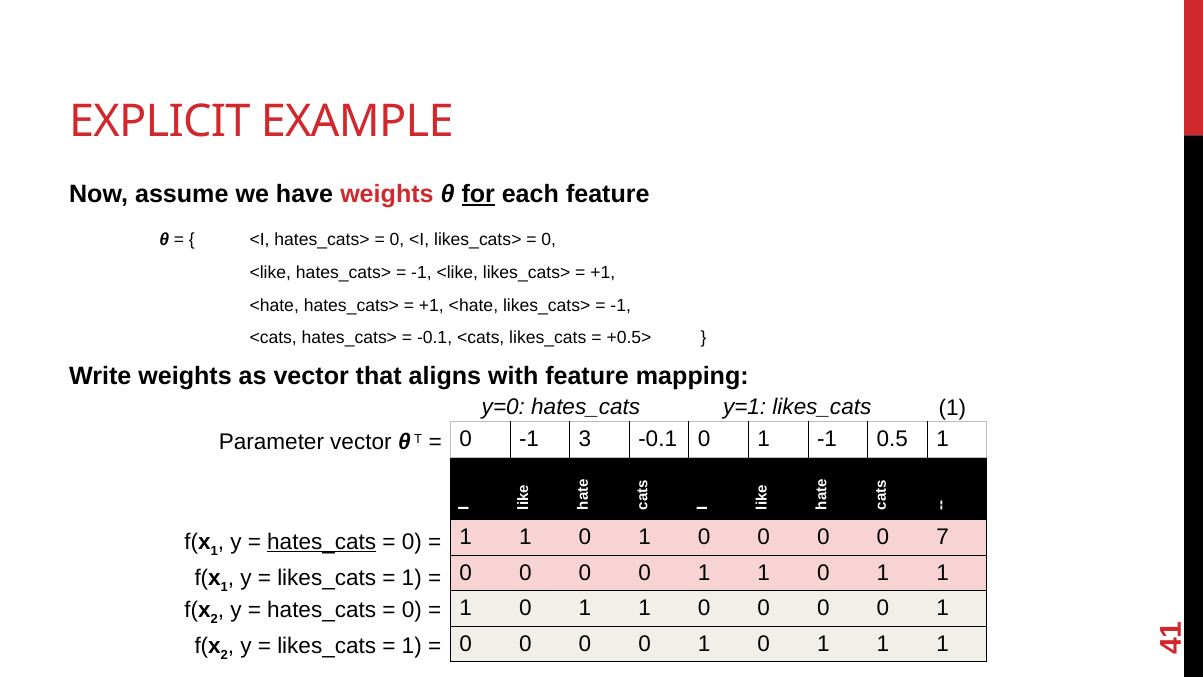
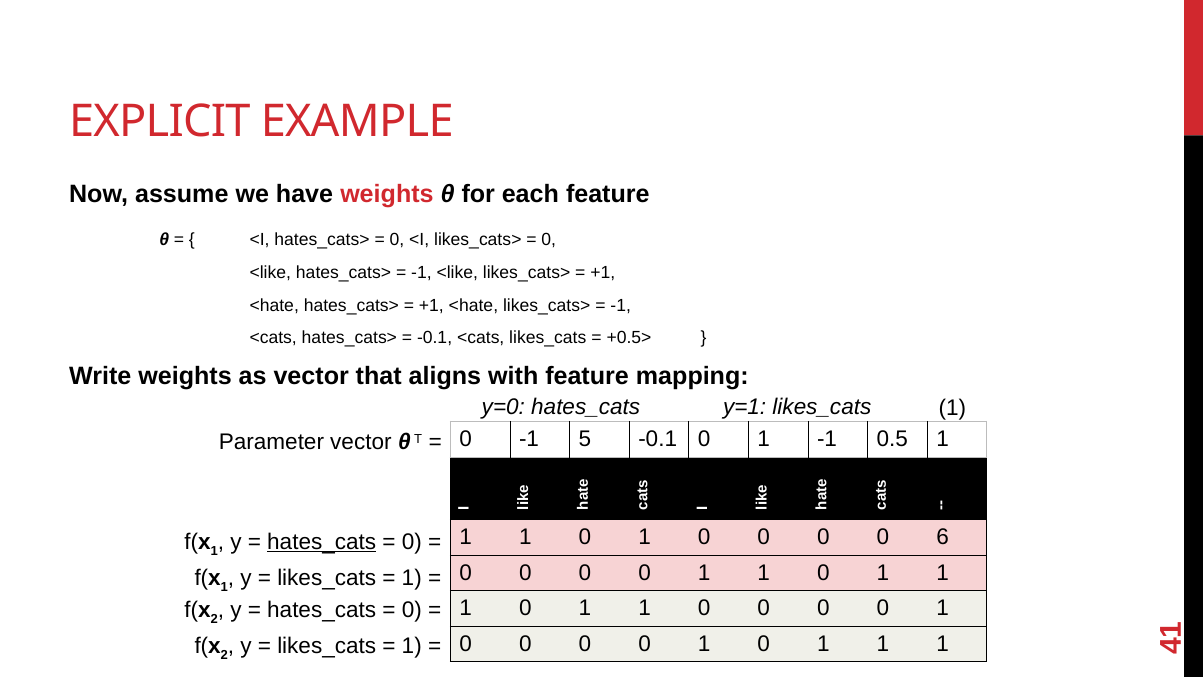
for underline: present -> none
3: 3 -> 5
7: 7 -> 6
